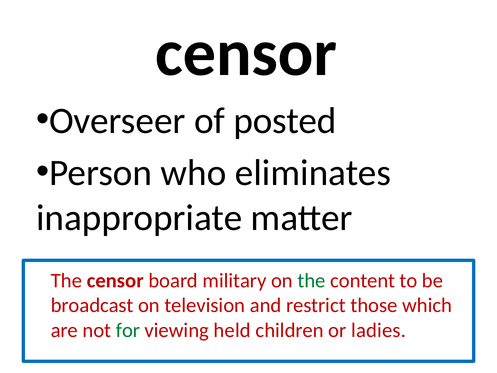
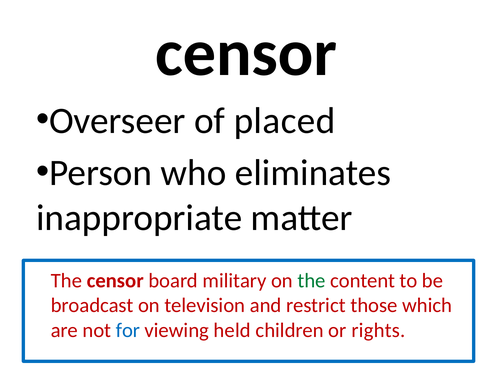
posted: posted -> placed
for colour: green -> blue
ladies: ladies -> rights
